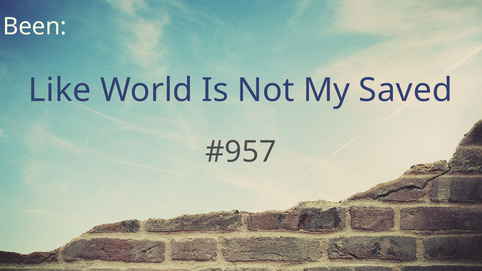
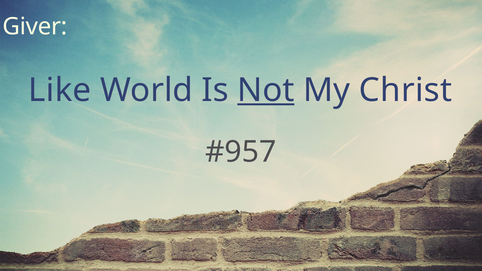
Been: Been -> Giver
Not underline: none -> present
Saved: Saved -> Christ
